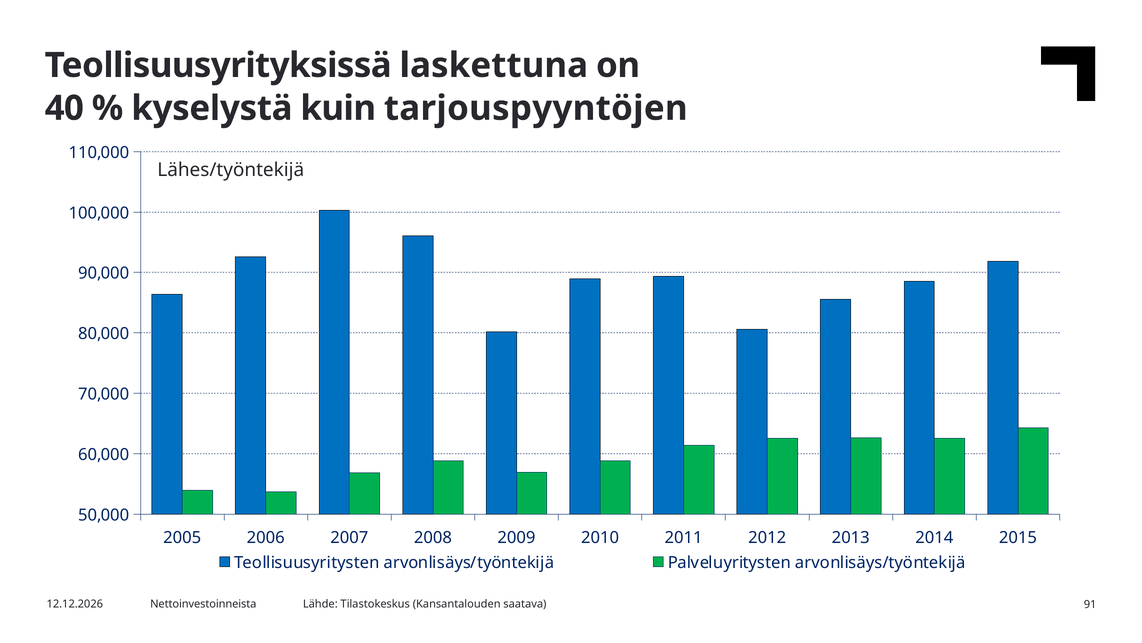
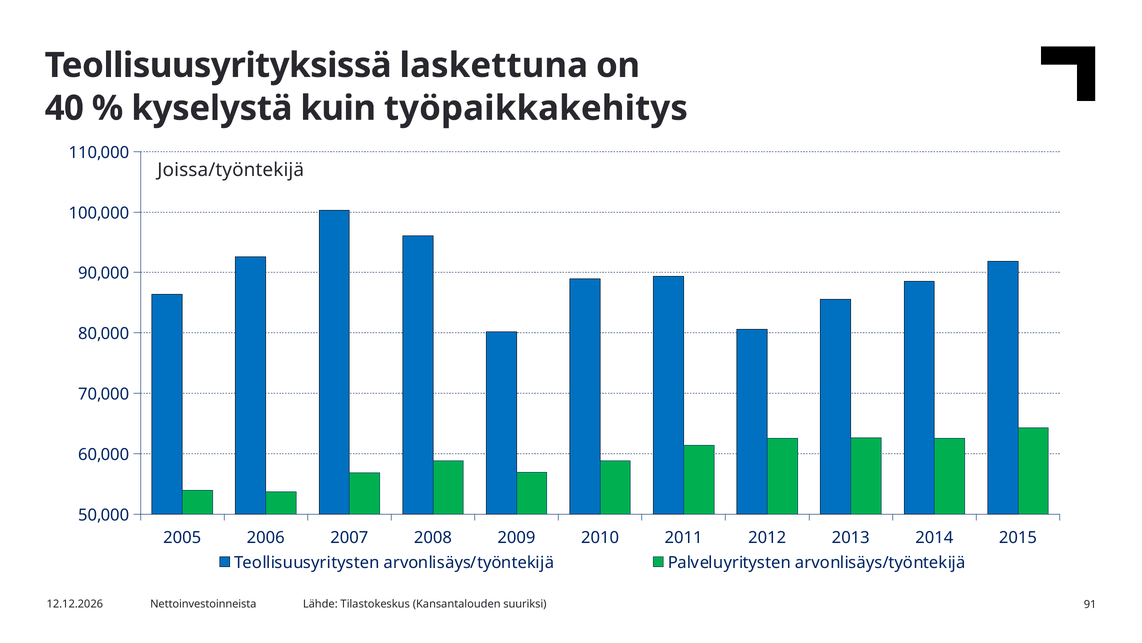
tarjouspyyntöjen: tarjouspyyntöjen -> työpaikkakehitys
Lähes/työntekijä: Lähes/työntekijä -> Joissa/työntekijä
saatava: saatava -> suuriksi
